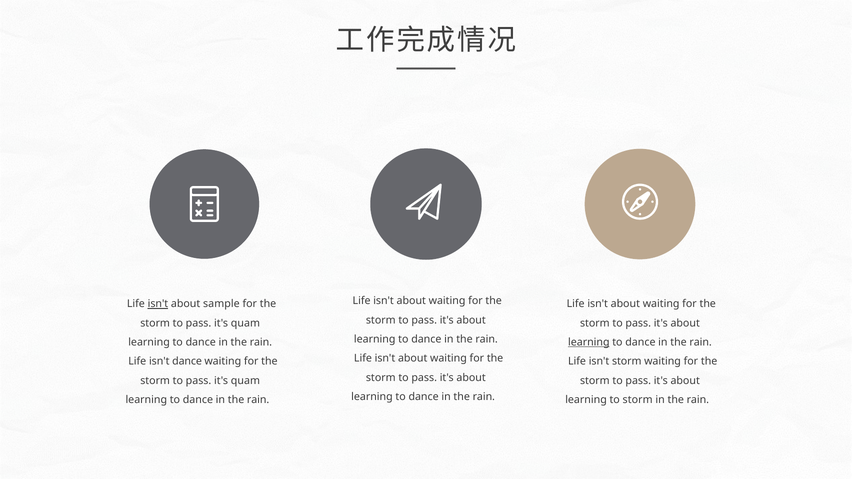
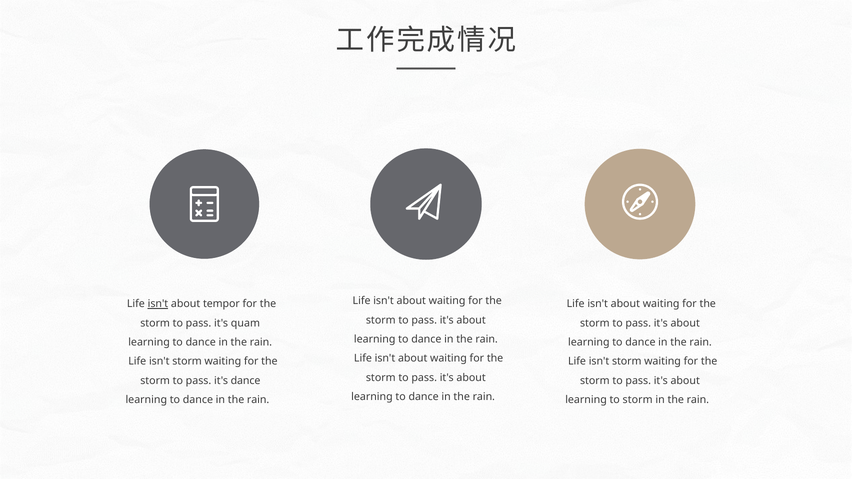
sample: sample -> tempor
learning at (589, 342) underline: present -> none
dance at (187, 362): dance -> storm
quam at (245, 381): quam -> dance
